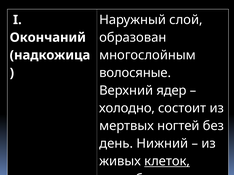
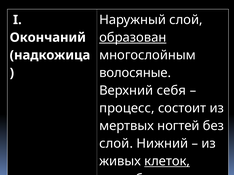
образован underline: none -> present
ядер: ядер -> себя
холодно: холодно -> процесс
день at (116, 144): день -> слой
